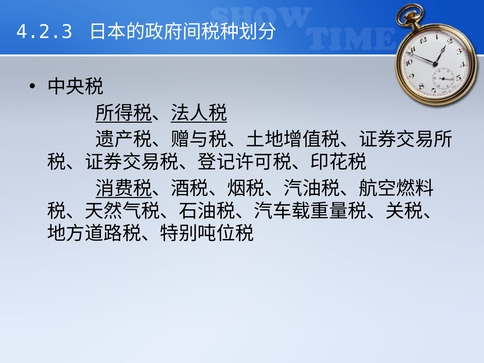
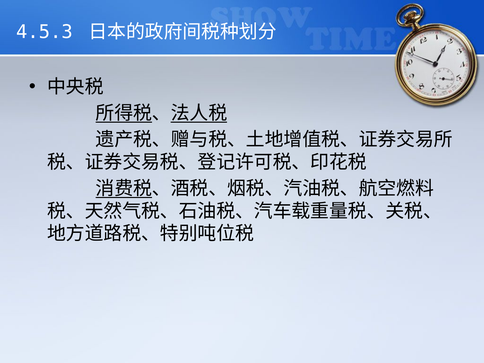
4.2.3: 4.2.3 -> 4.5.3
